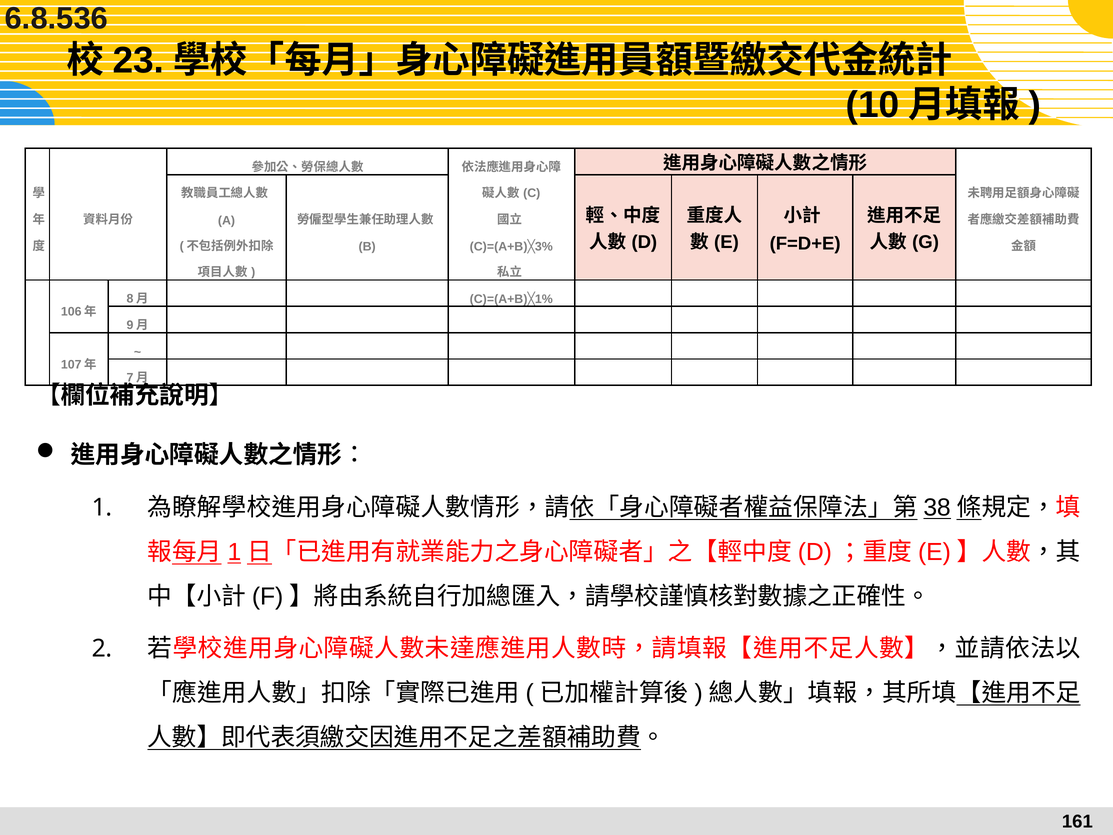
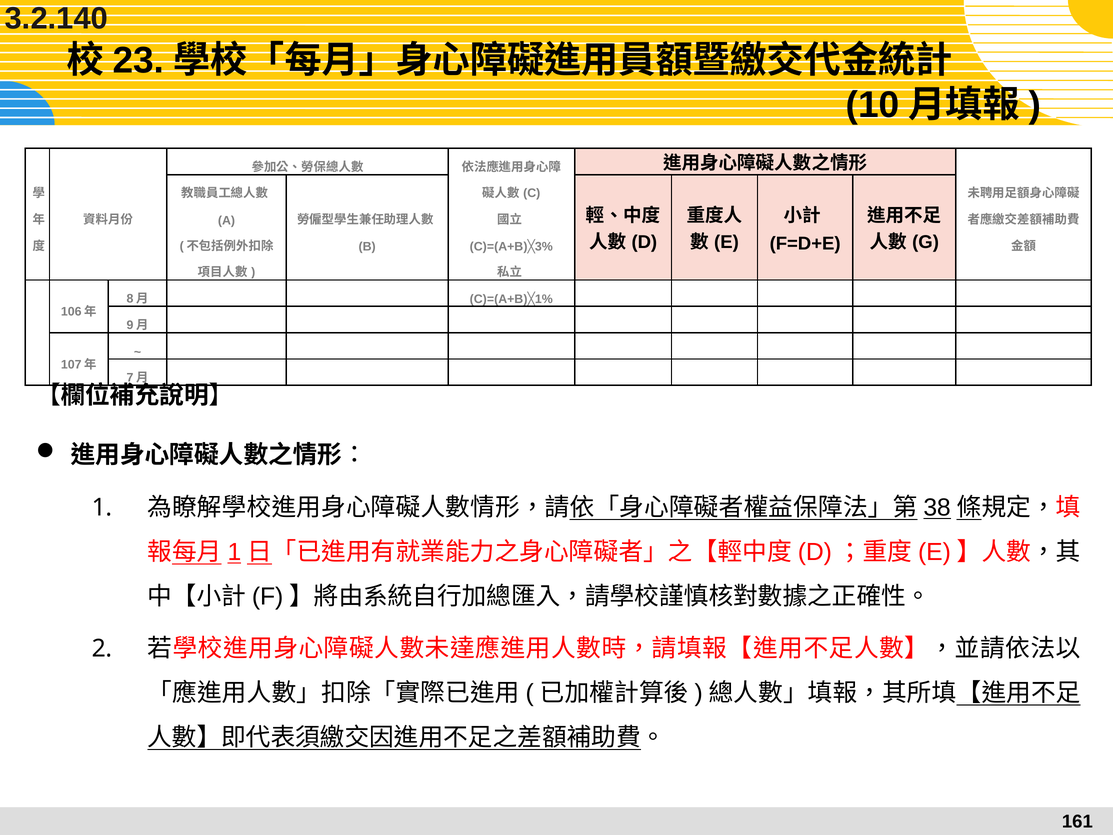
6.8.536: 6.8.536 -> 3.2.140
